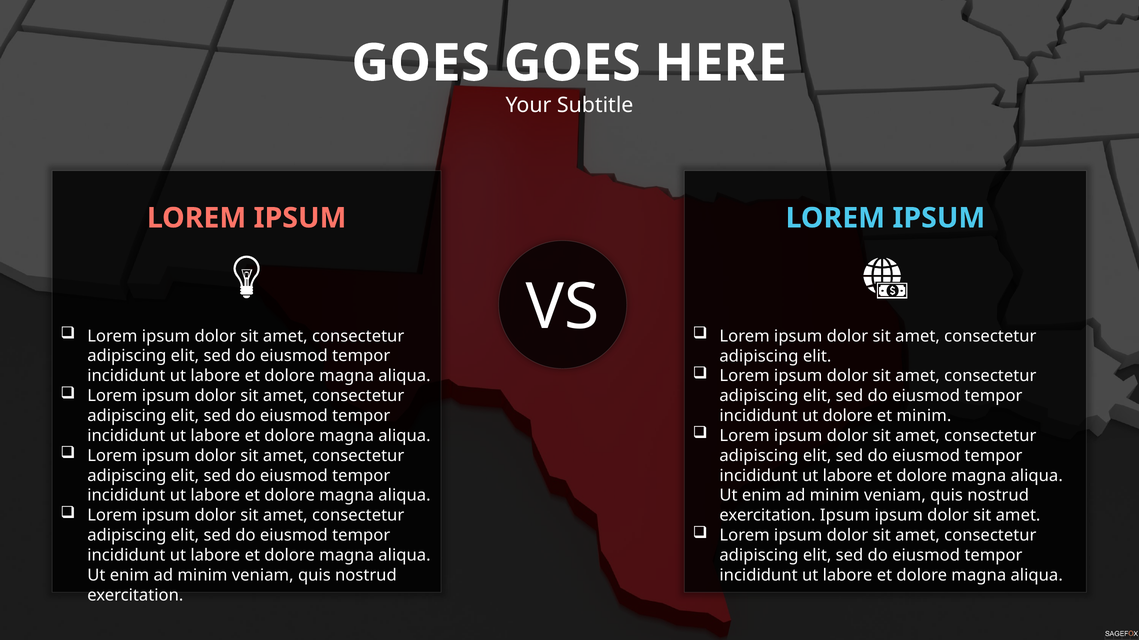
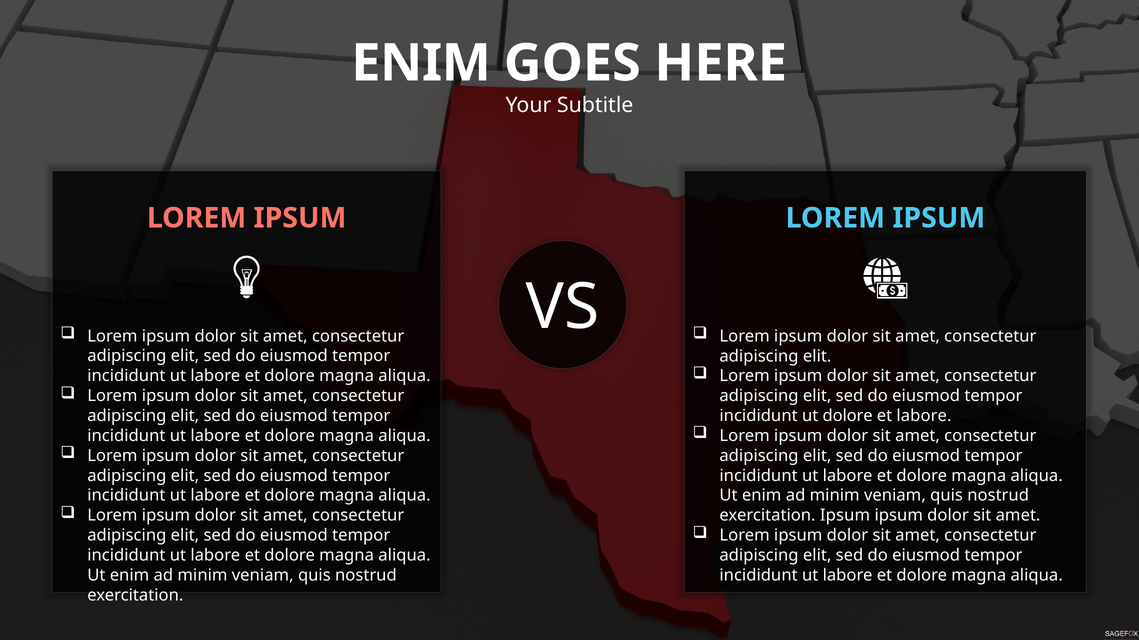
GOES at (421, 63): GOES -> ENIM
et minim: minim -> labore
